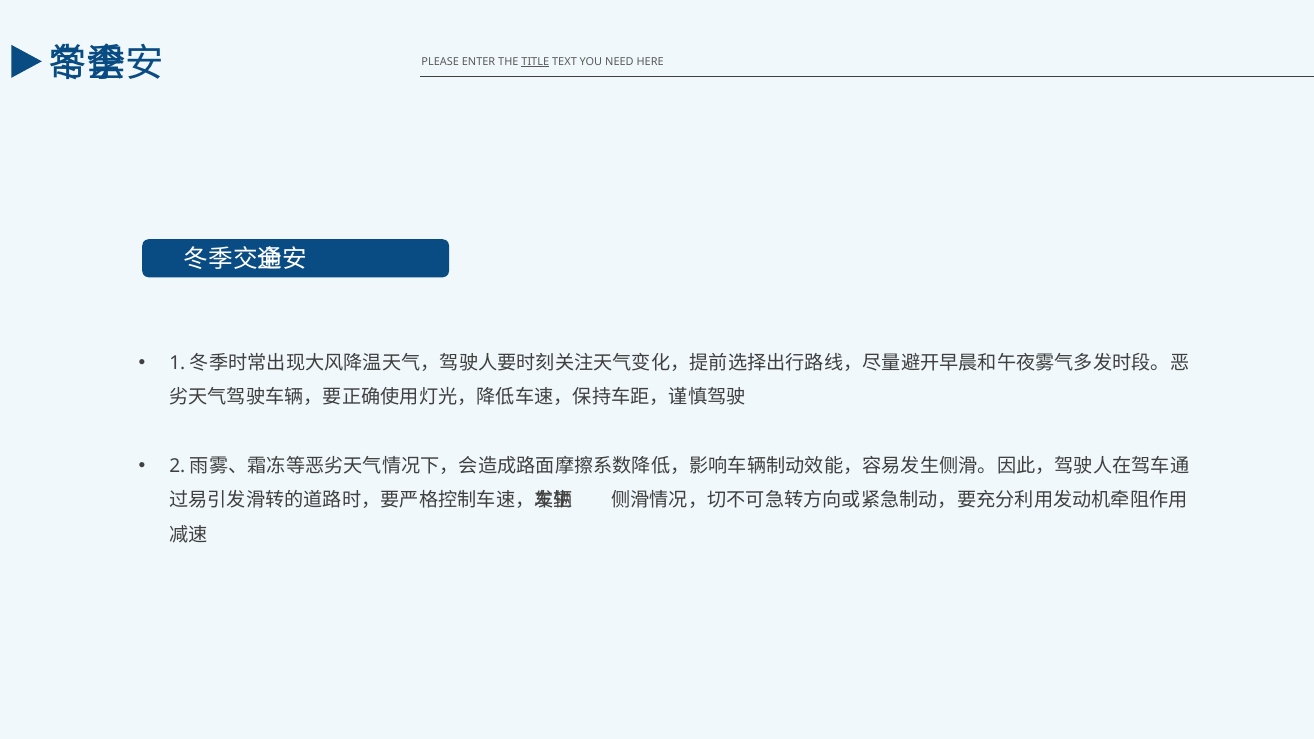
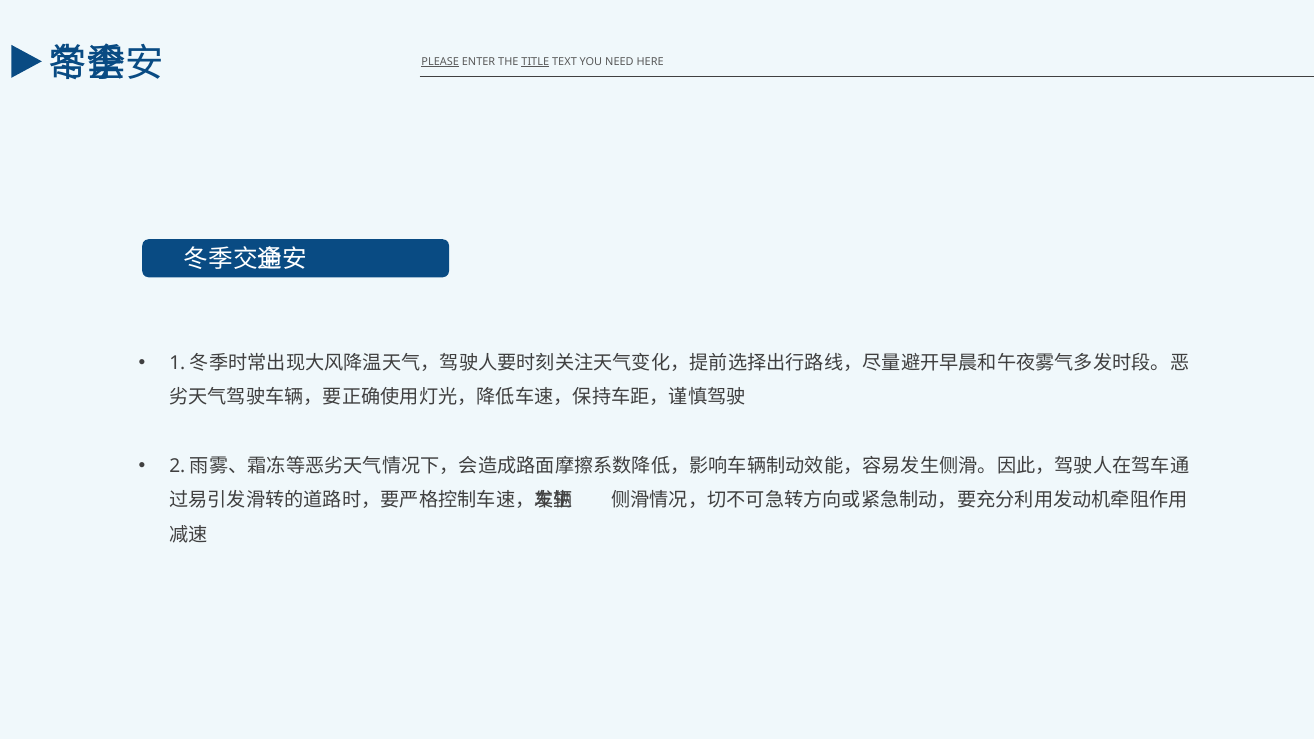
PLEASE underline: none -> present
